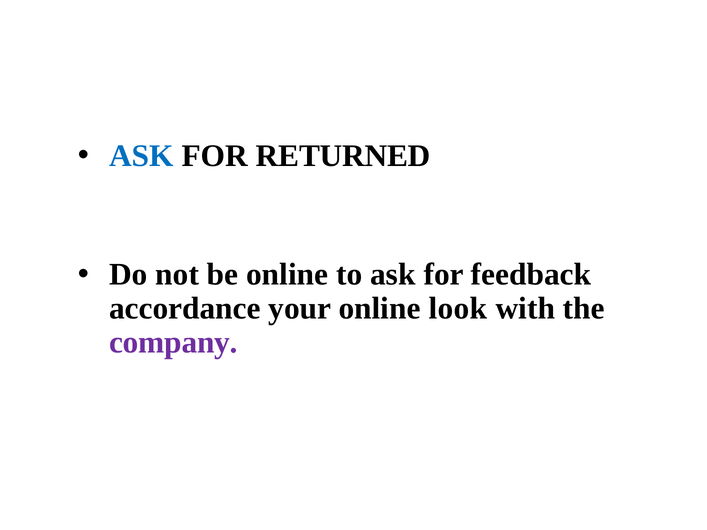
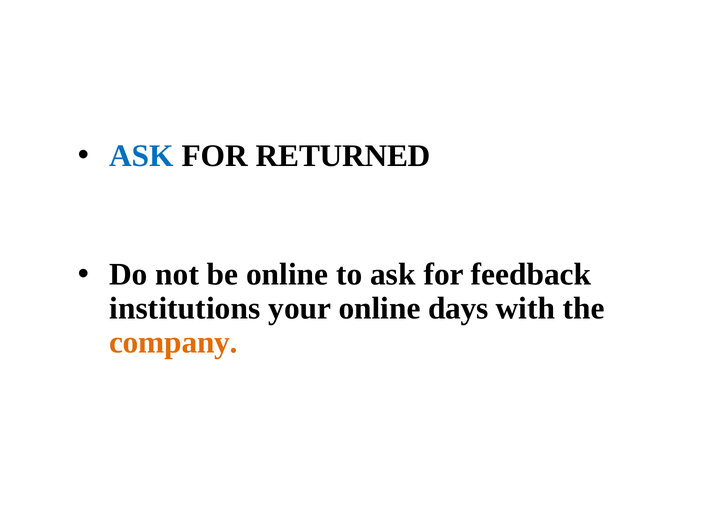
accordance: accordance -> institutions
look: look -> days
company colour: purple -> orange
